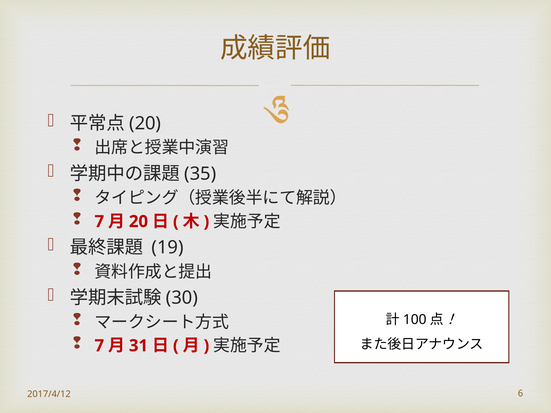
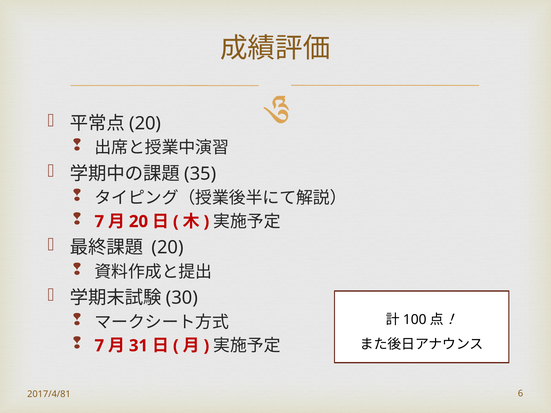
19 at (168, 248): 19 -> 20
2017/4/12: 2017/4/12 -> 2017/4/81
